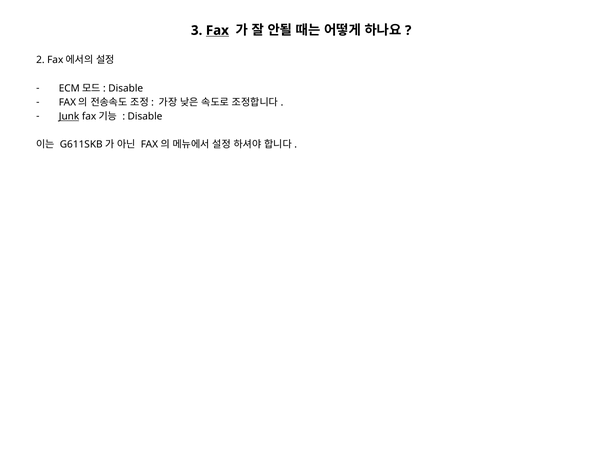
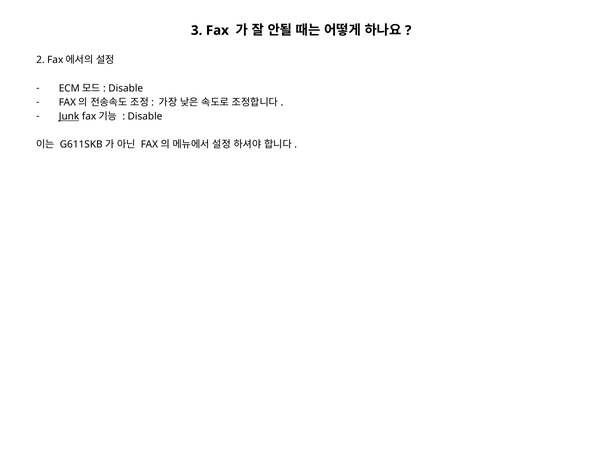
Fax underline: present -> none
